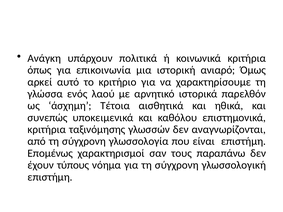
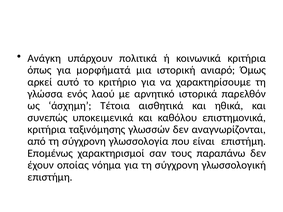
επικοινωνία: επικοινωνία -> μορφήματά
τύπους: τύπους -> οποίας
